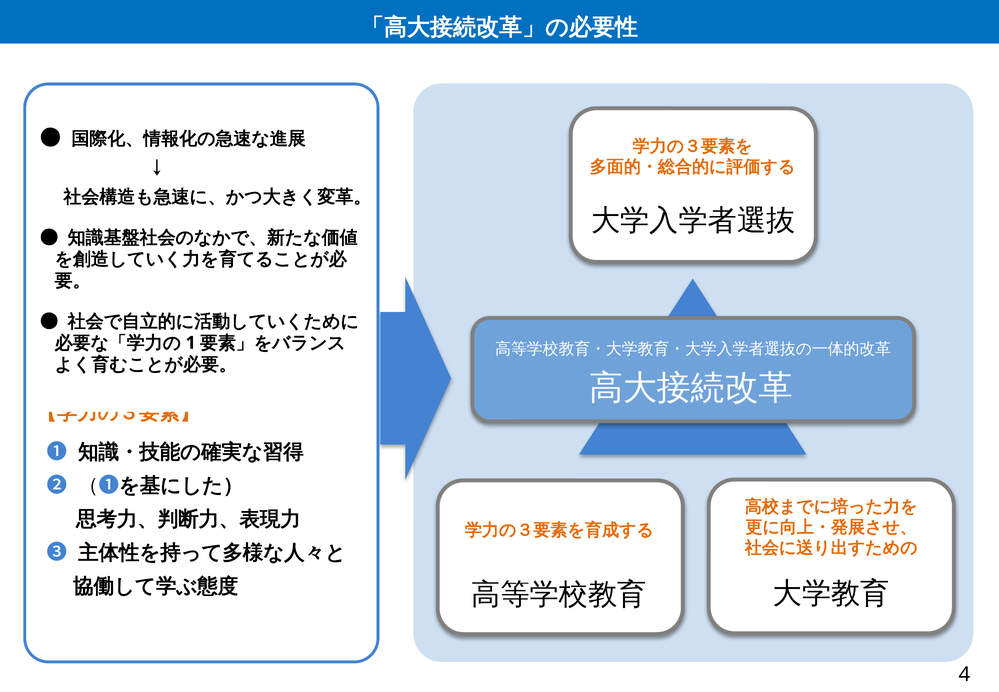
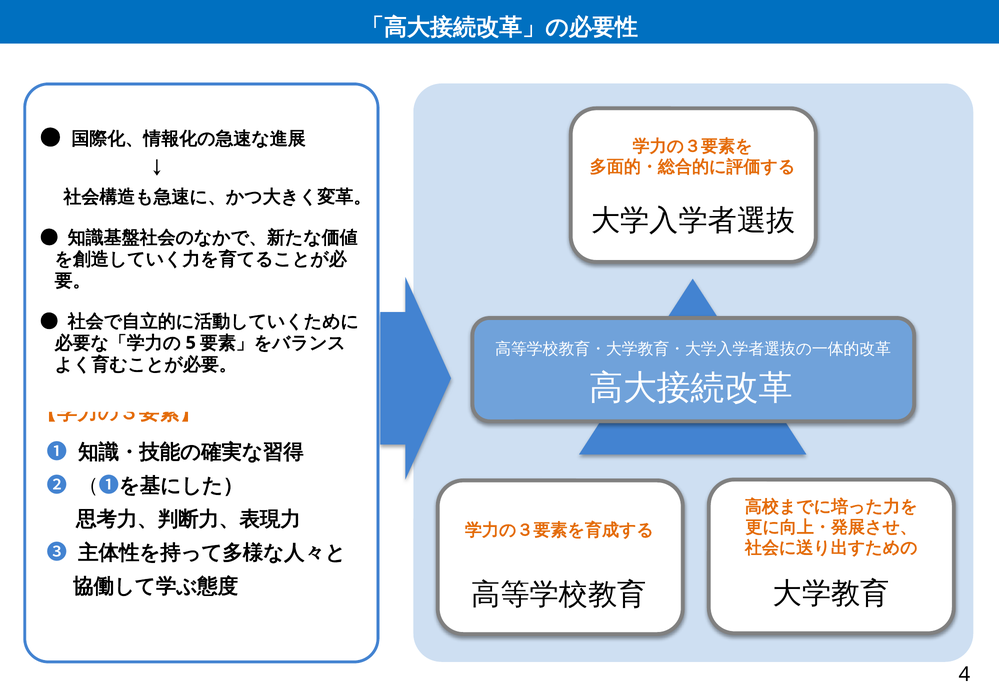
1: 1 -> 5
